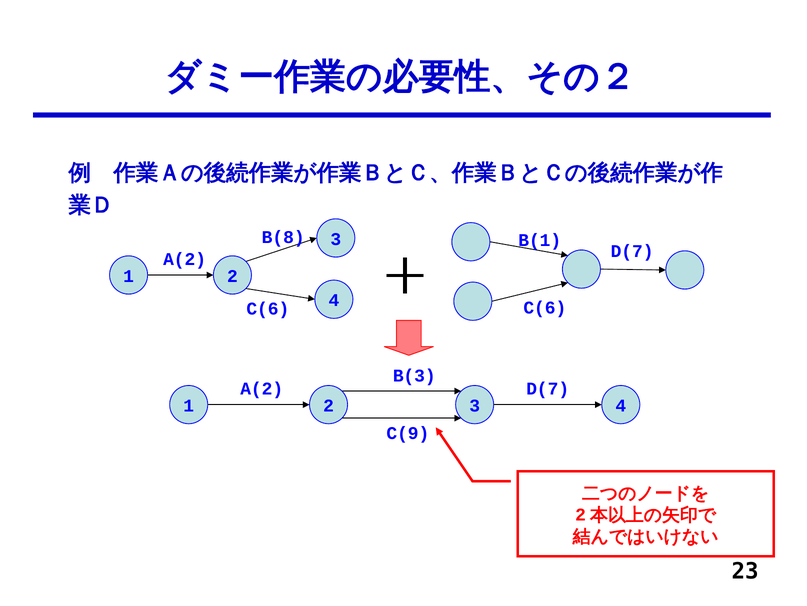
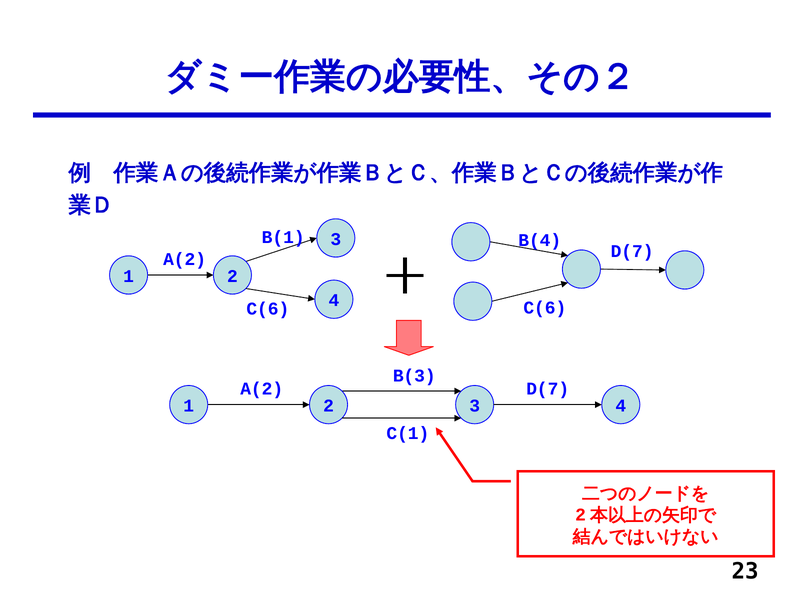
B(8: B(8 -> B(1
B(1: B(1 -> B(4
C(9: C(9 -> C(1
